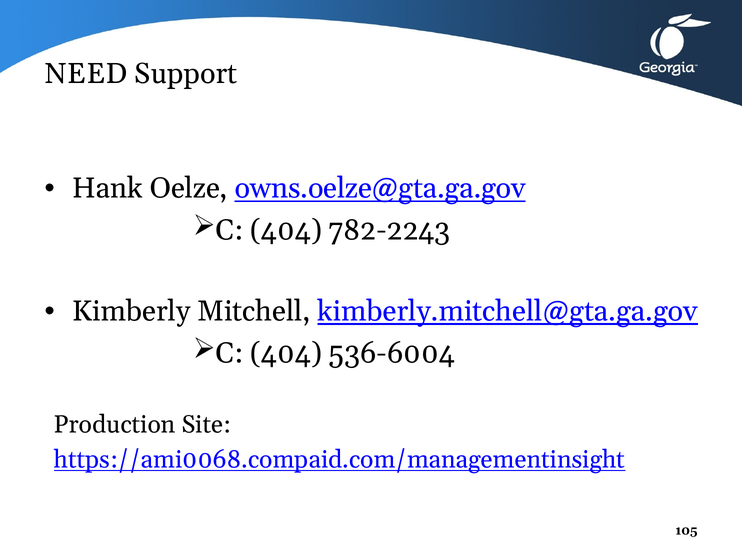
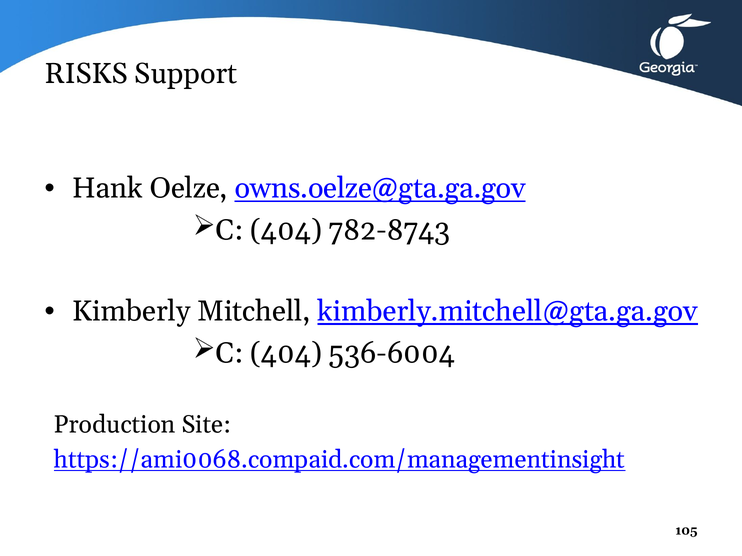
NEED: NEED -> RISKS
782-2243: 782-2243 -> 782-8743
